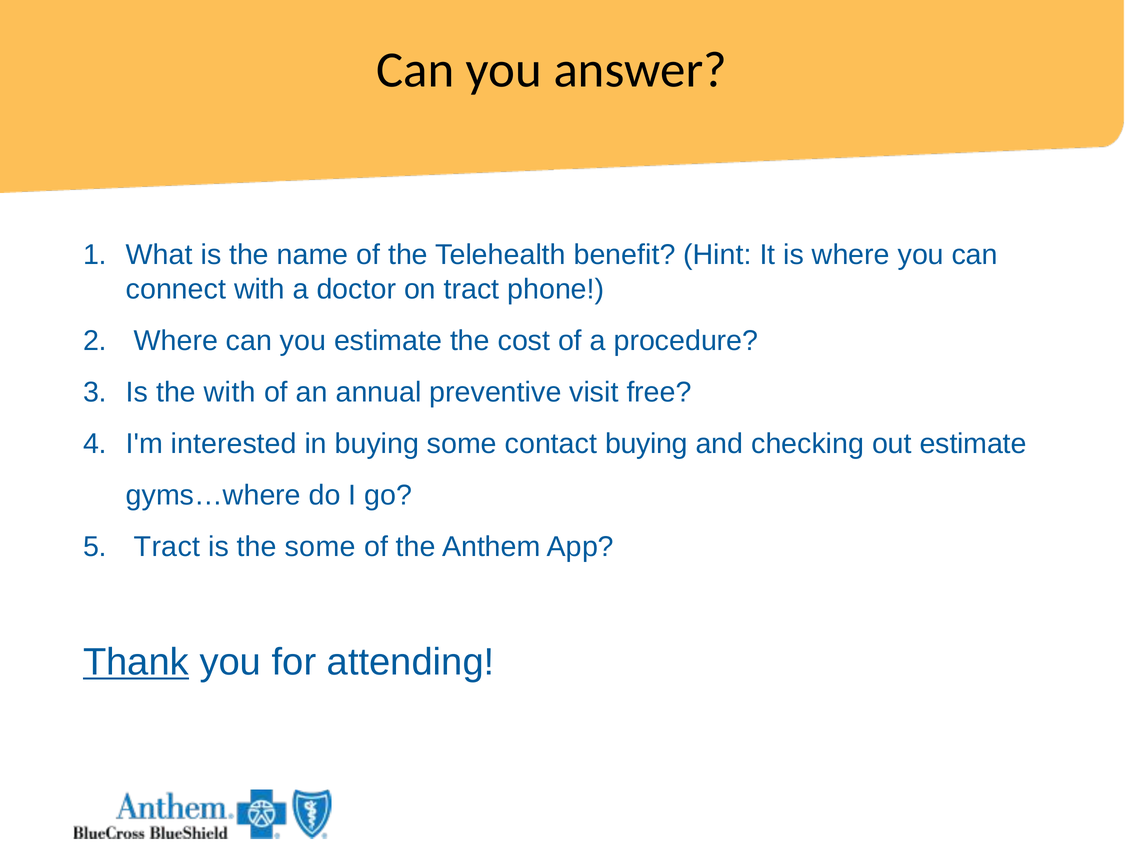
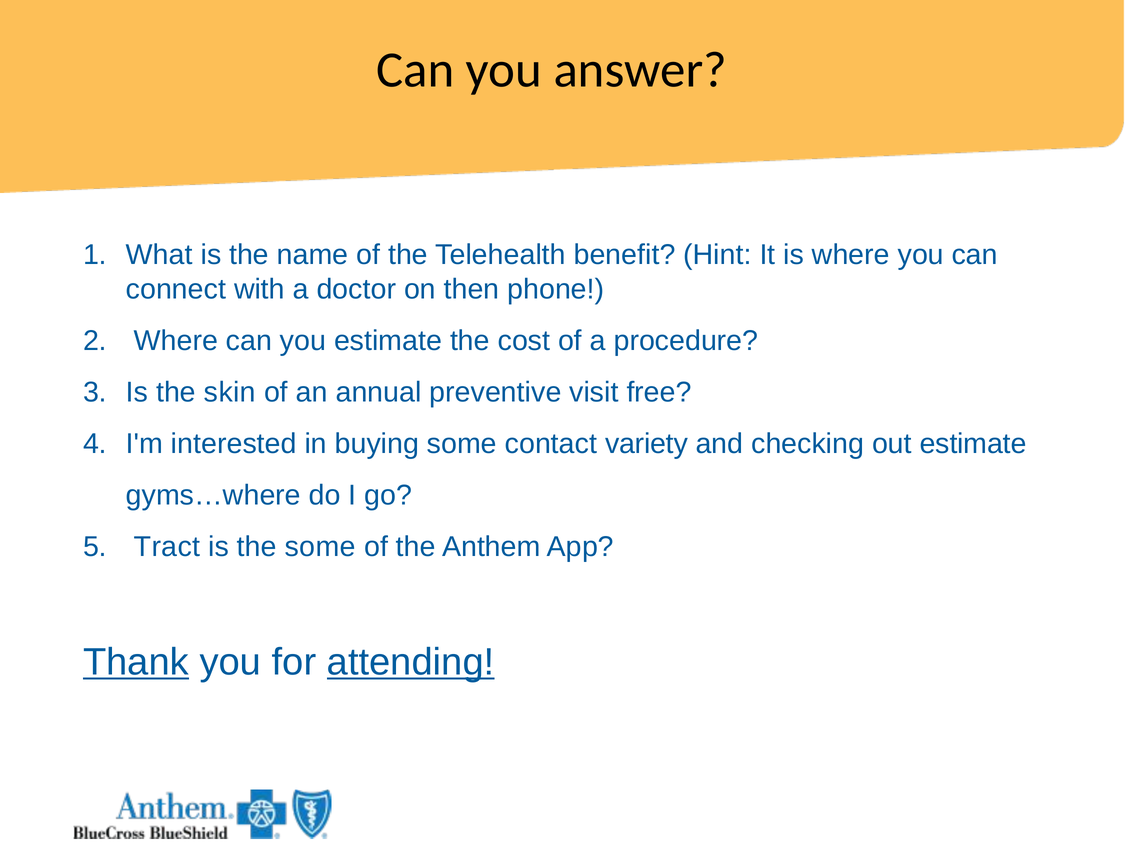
on tract: tract -> then
the with: with -> skin
contact buying: buying -> variety
attending underline: none -> present
